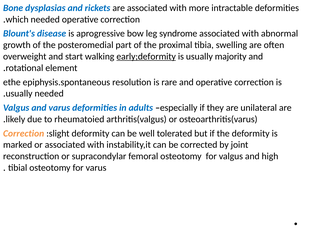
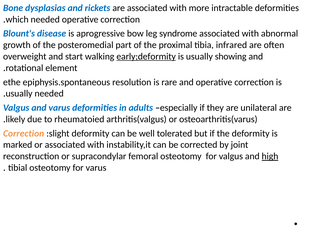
swelling: swelling -> infrared
majority: majority -> showing
high underline: none -> present
